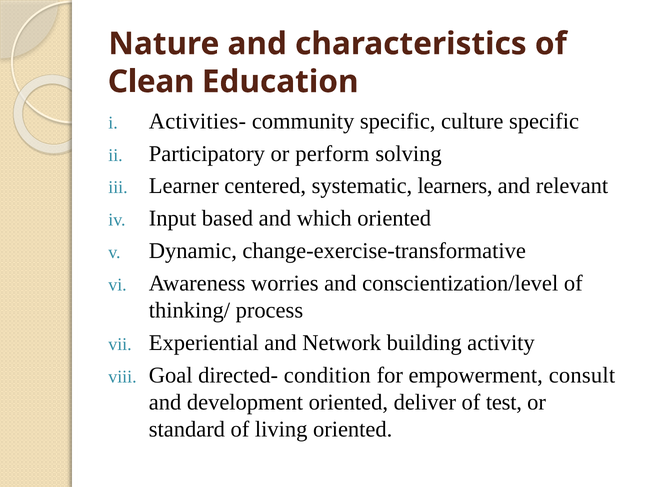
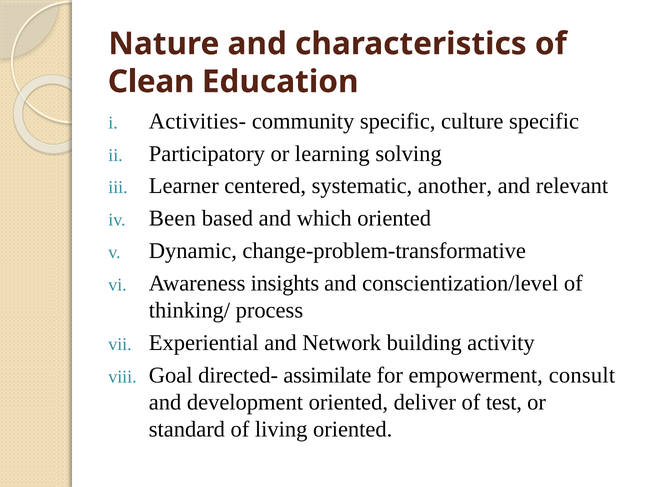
perform: perform -> learning
learners: learners -> another
Input: Input -> Been
change-exercise-transformative: change-exercise-transformative -> change-problem-transformative
worries: worries -> insights
condition: condition -> assimilate
